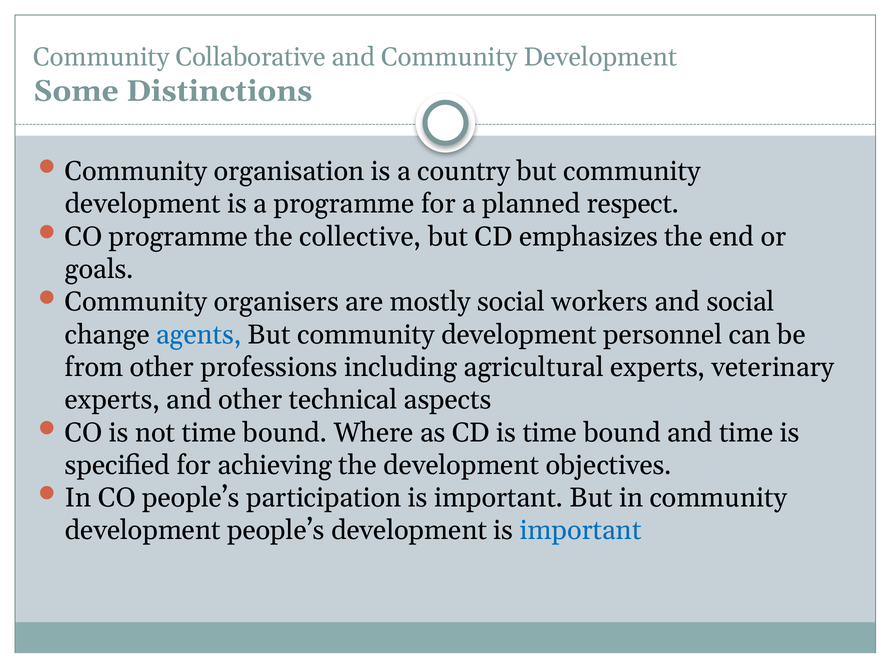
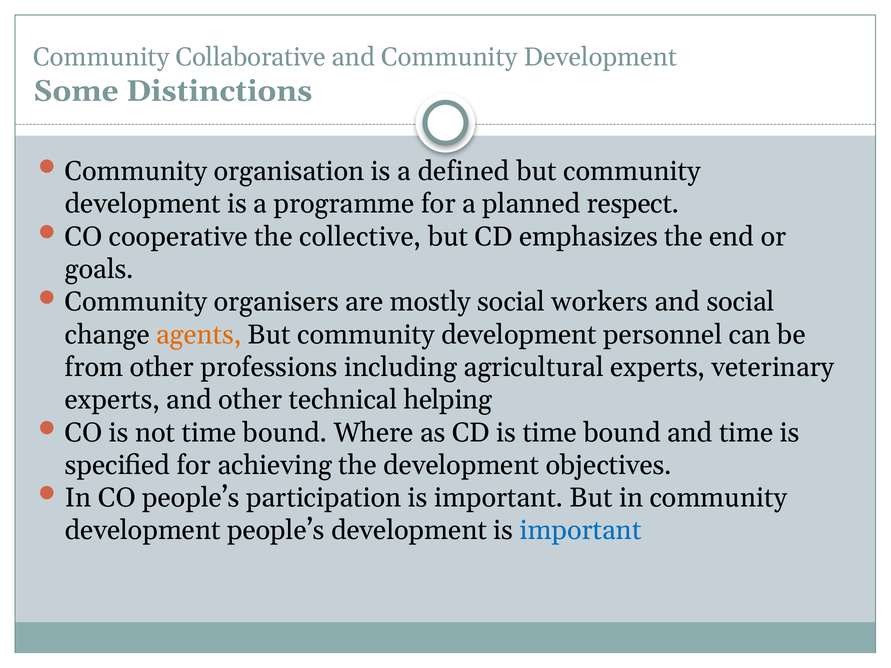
country: country -> defined
CO programme: programme -> cooperative
agents colour: blue -> orange
aspects: aspects -> helping
